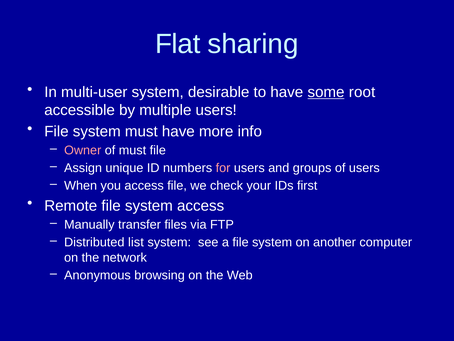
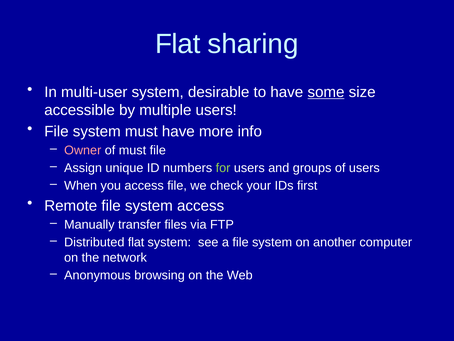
root: root -> size
for colour: pink -> light green
Distributed list: list -> flat
